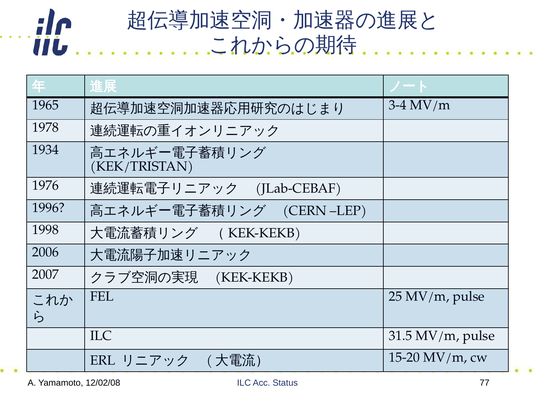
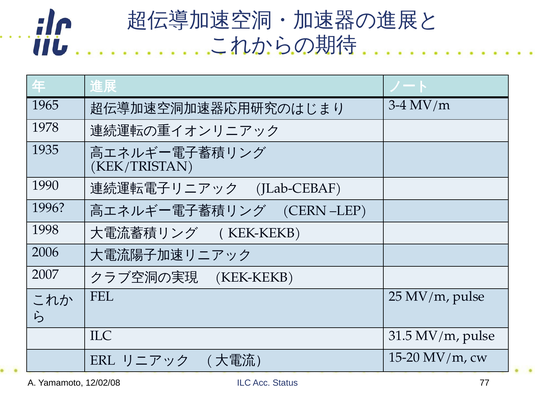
1934: 1934 -> 1935
1976: 1976 -> 1990
